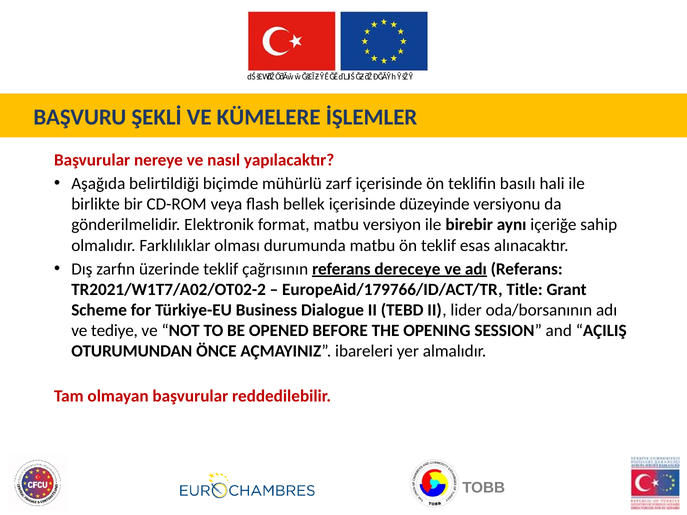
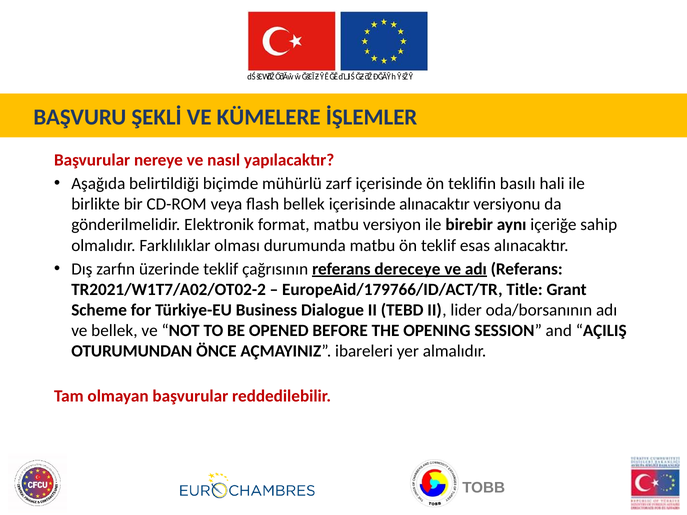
içerisinde düzeyinde: düzeyinde -> alınacaktır
ve tediye: tediye -> bellek
